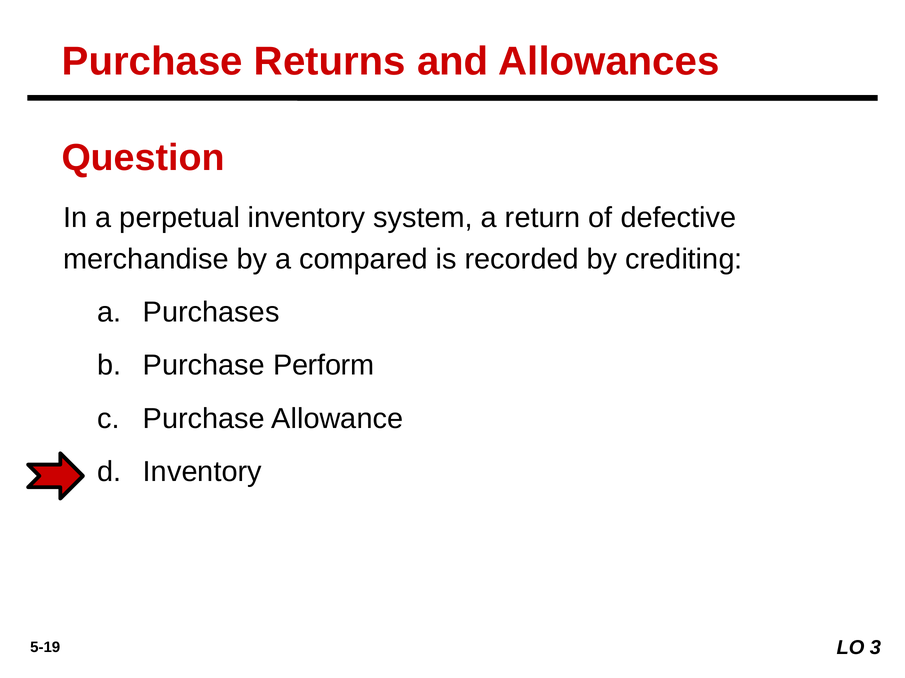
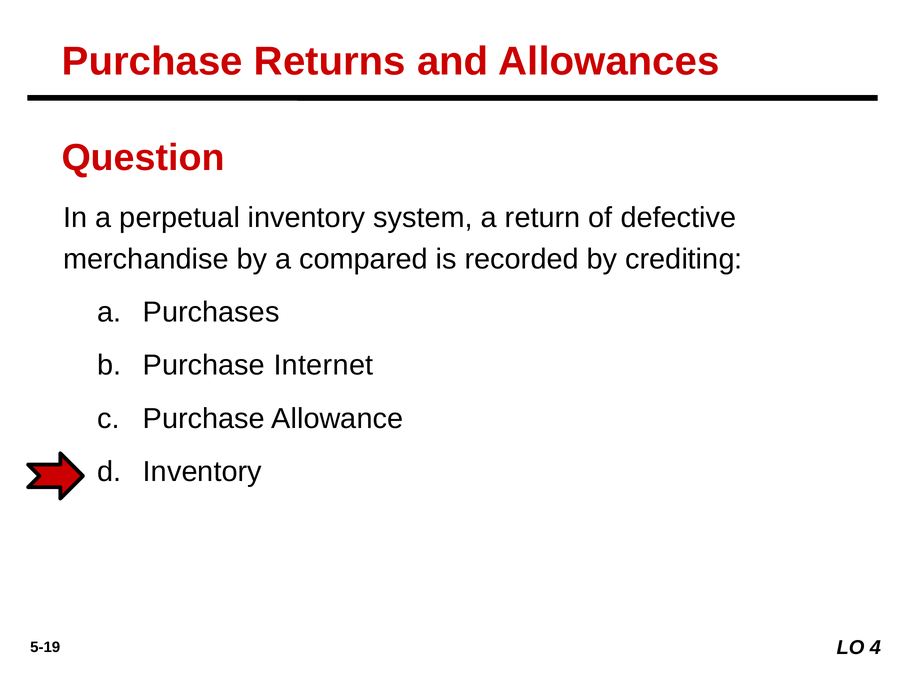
Perform: Perform -> Internet
3: 3 -> 4
